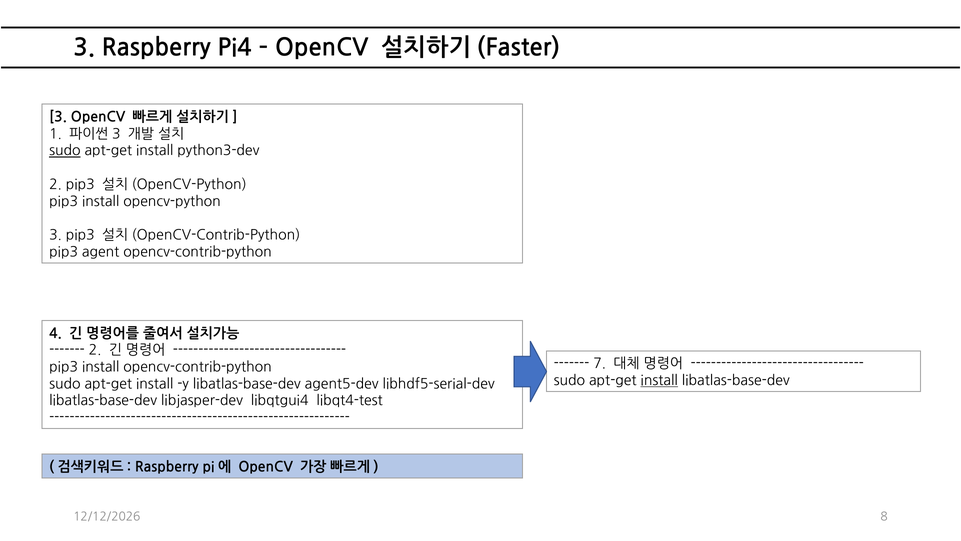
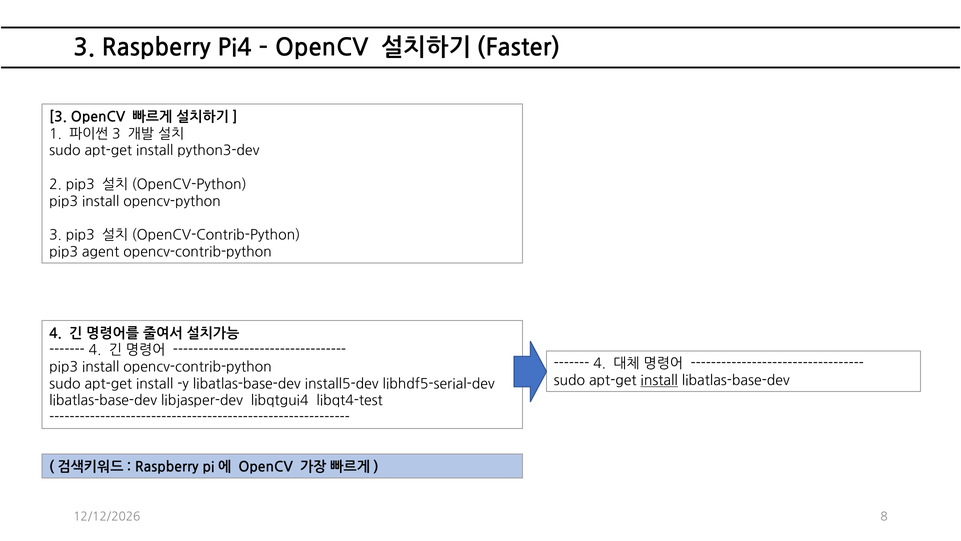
sudo at (65, 151) underline: present -> none
2 at (95, 350): 2 -> 4
7 at (600, 364): 7 -> 4
agent5-dev: agent5-dev -> install5-dev
